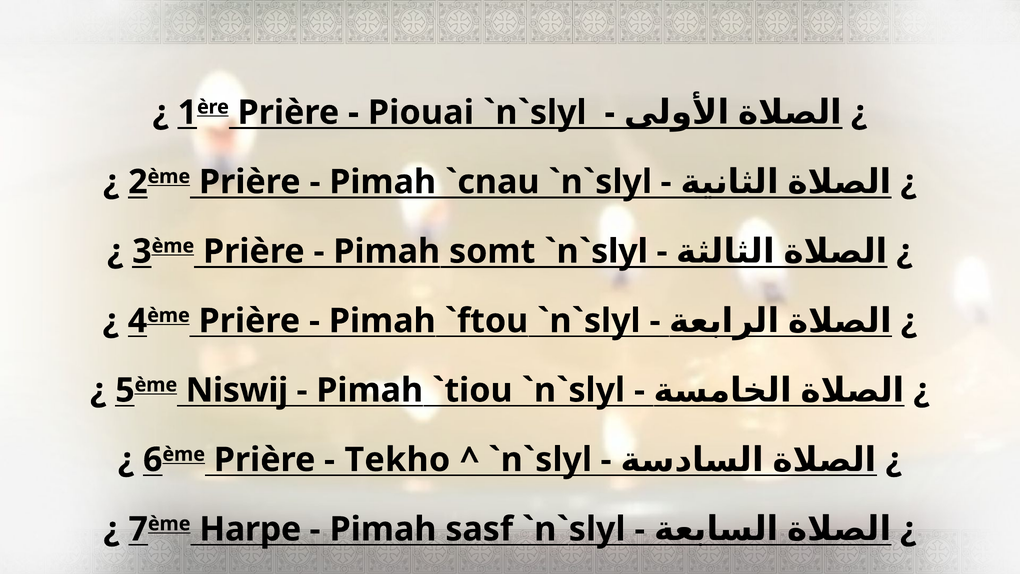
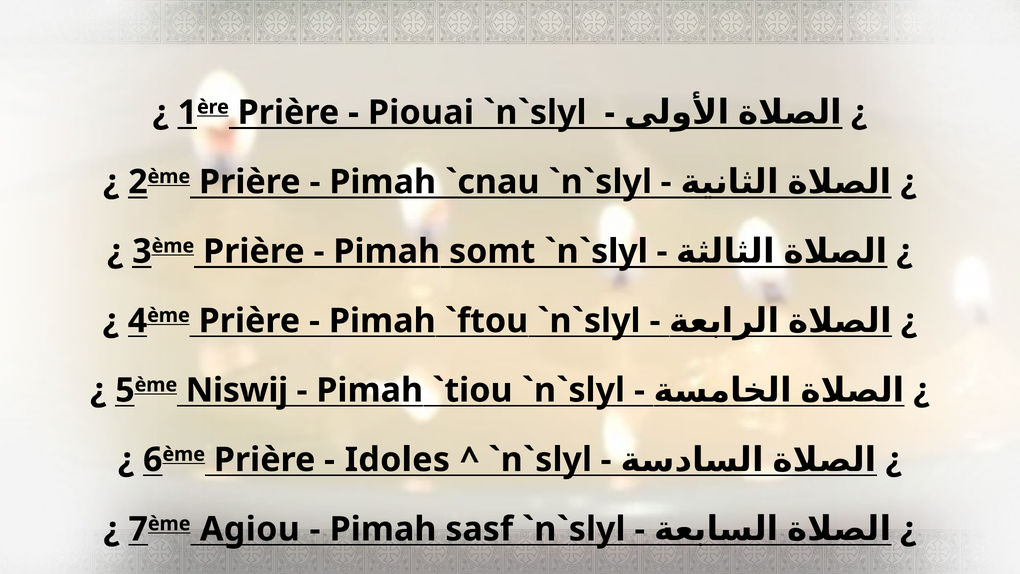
Tekho: Tekho -> Idoles
Harpe: Harpe -> Agiou
